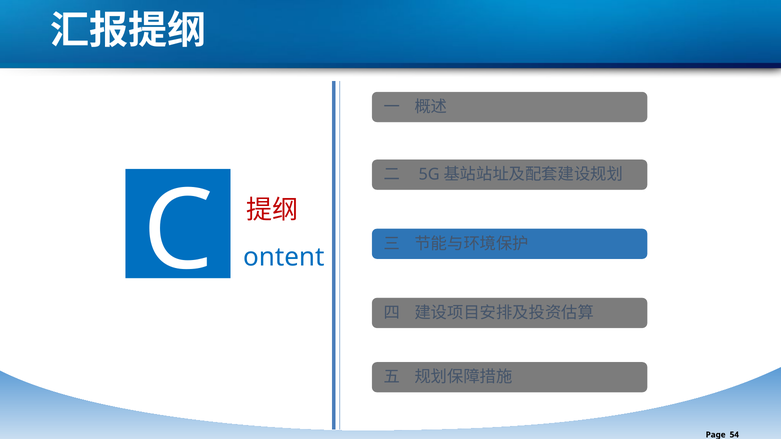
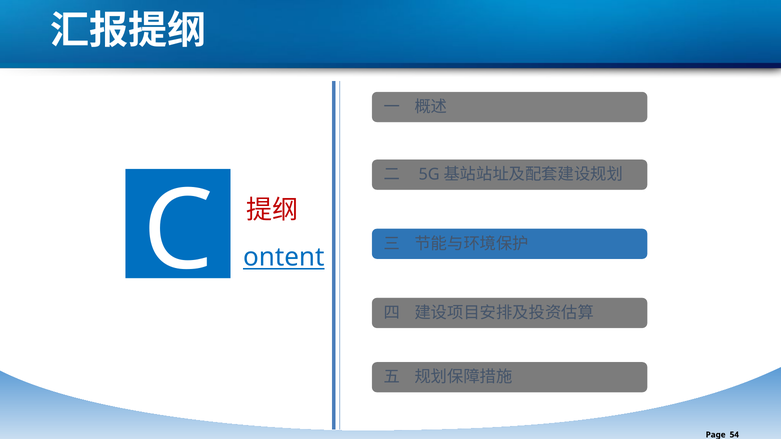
ontent underline: none -> present
